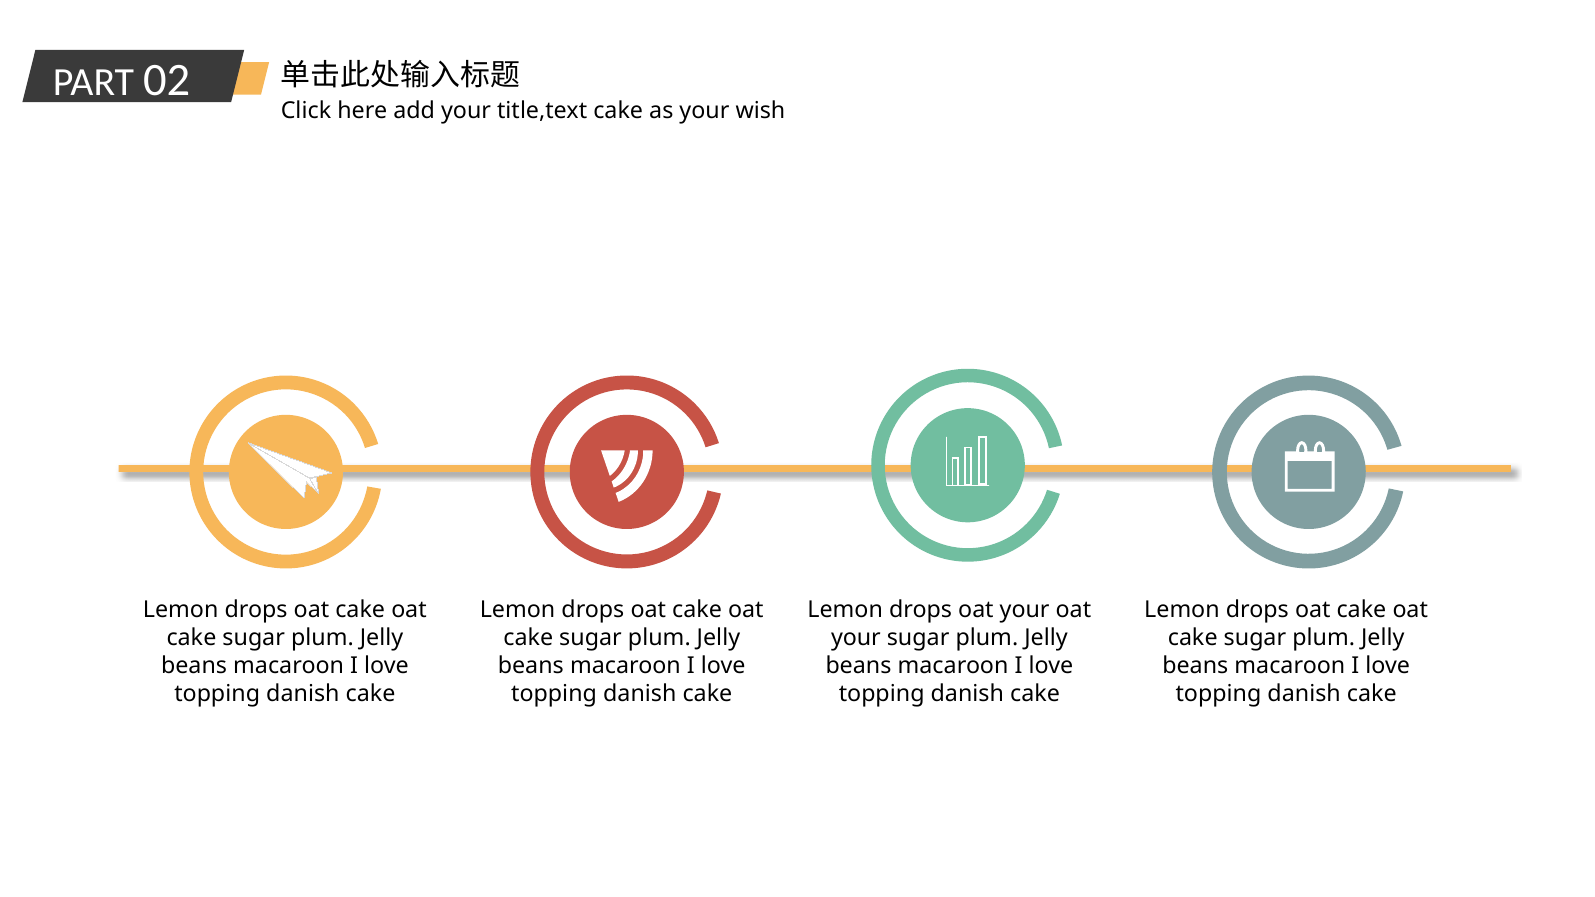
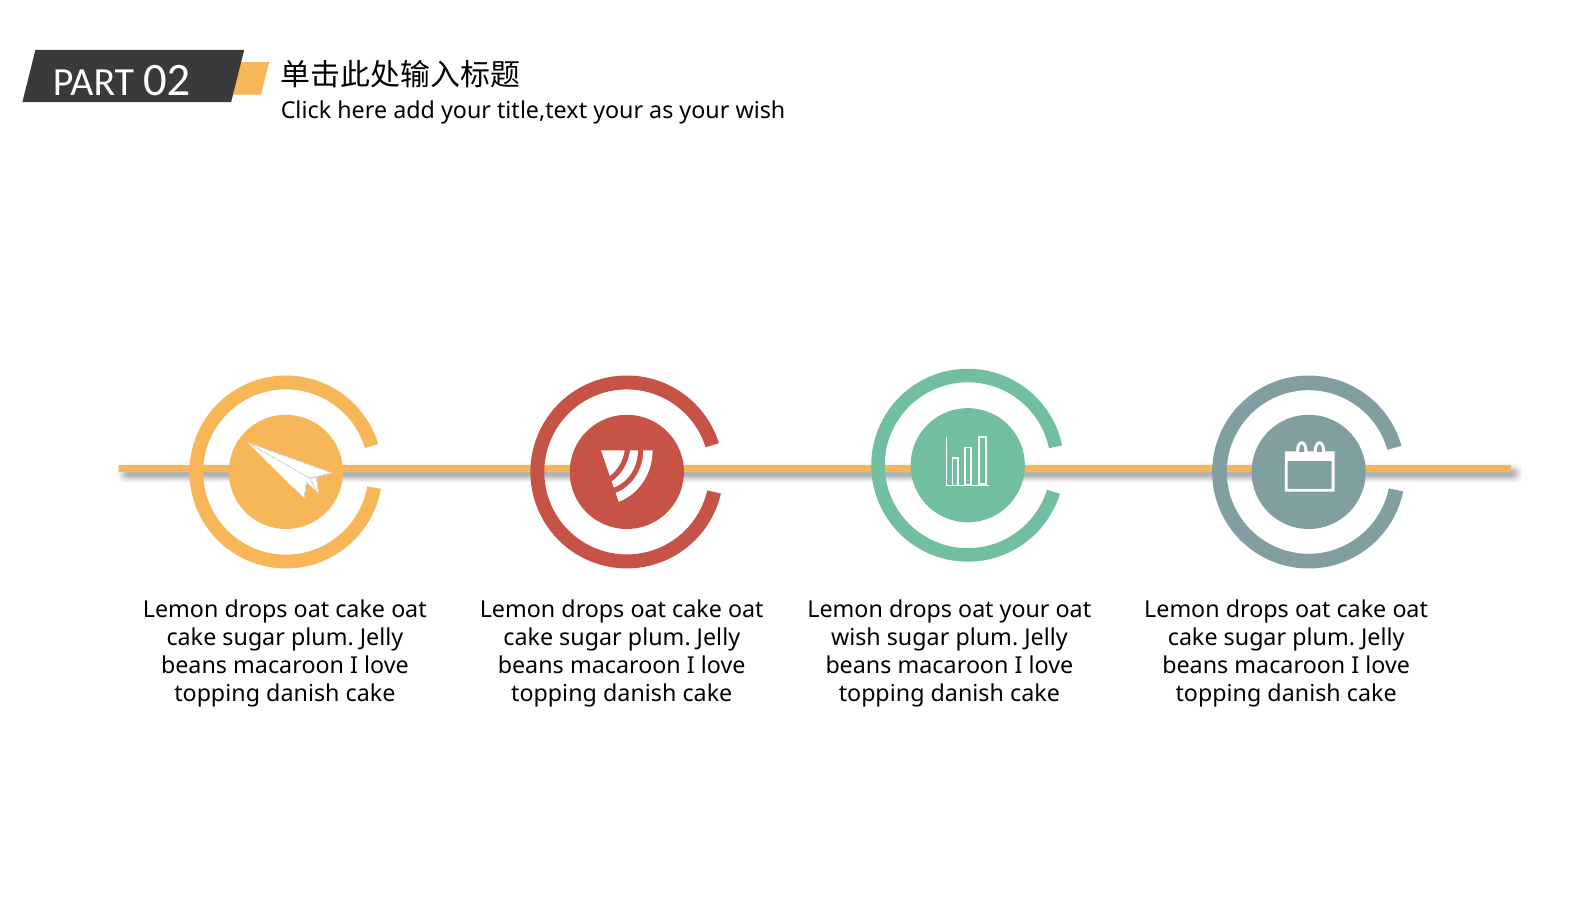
title,text cake: cake -> your
your at (856, 638): your -> wish
